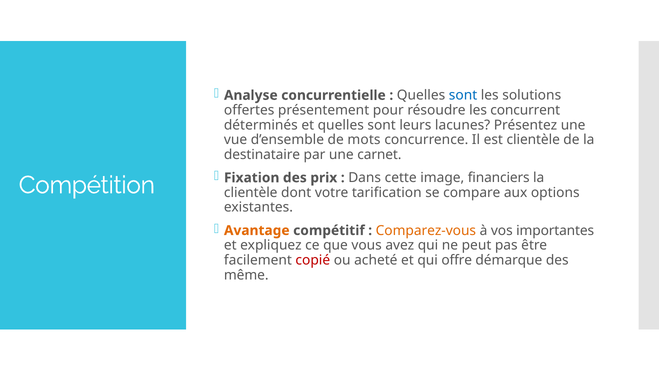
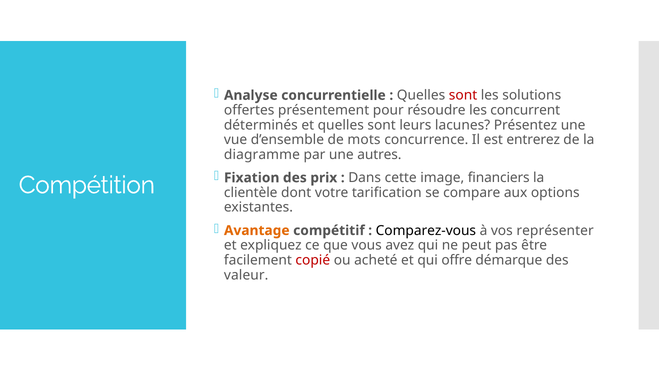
sont at (463, 95) colour: blue -> red
est clientèle: clientèle -> entrerez
destinataire: destinataire -> diagramme
carnet: carnet -> autres
Comparez-vous colour: orange -> black
importantes: importantes -> représenter
même: même -> valeur
